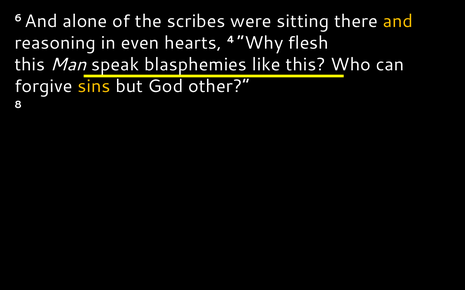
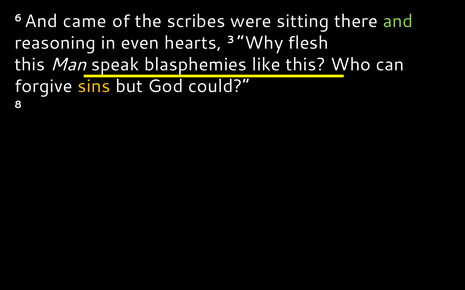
alone: alone -> came
and at (398, 21) colour: yellow -> light green
4: 4 -> 3
other: other -> could
